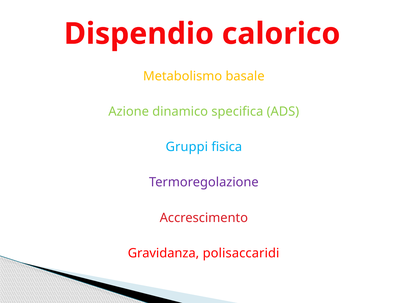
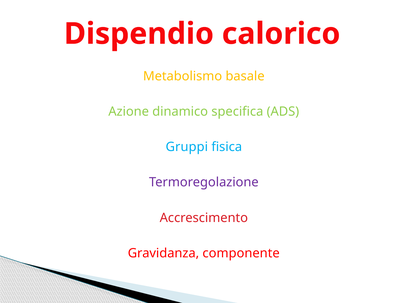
polisaccaridi: polisaccaridi -> componente
